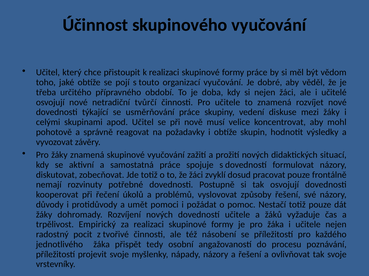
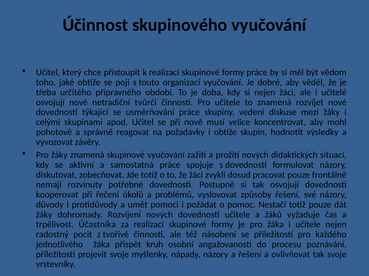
Empirický: Empirický -> Účastníka
tedy: tedy -> kruh
